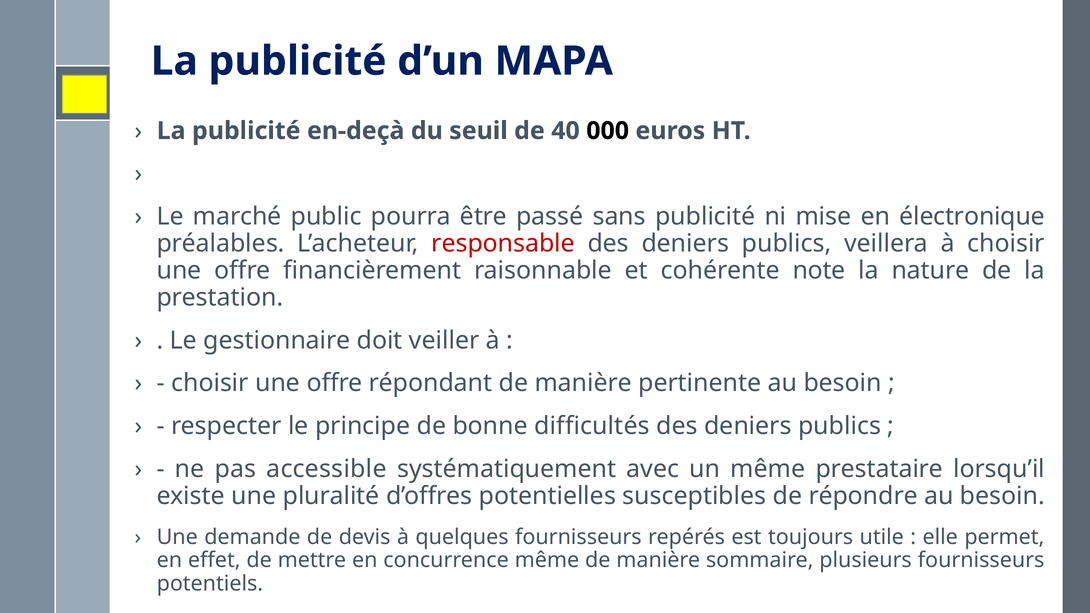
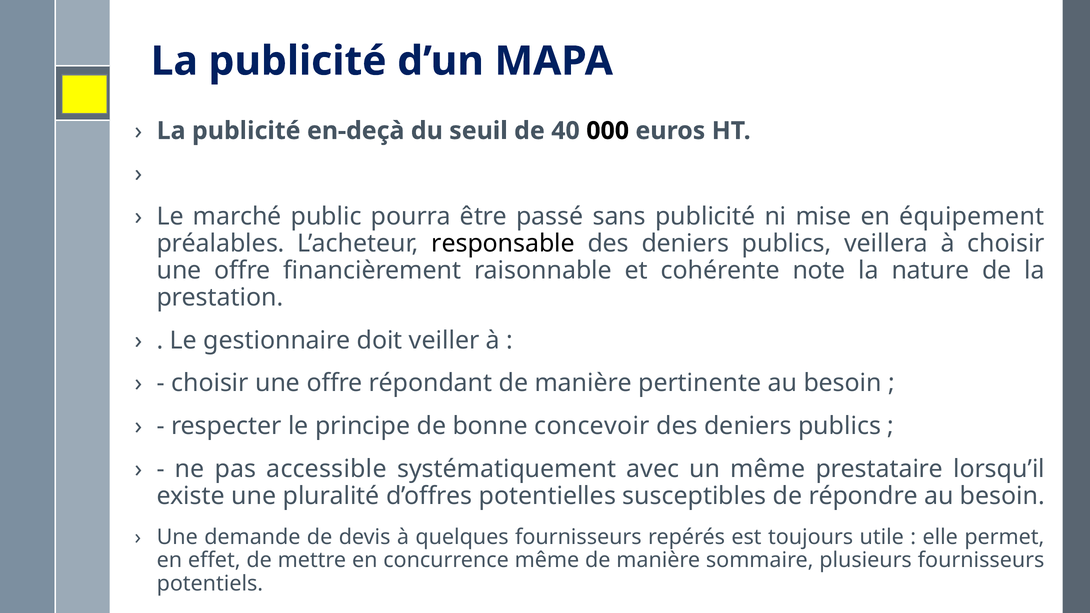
électronique: électronique -> équipement
responsable colour: red -> black
difficultés: difficultés -> concevoir
